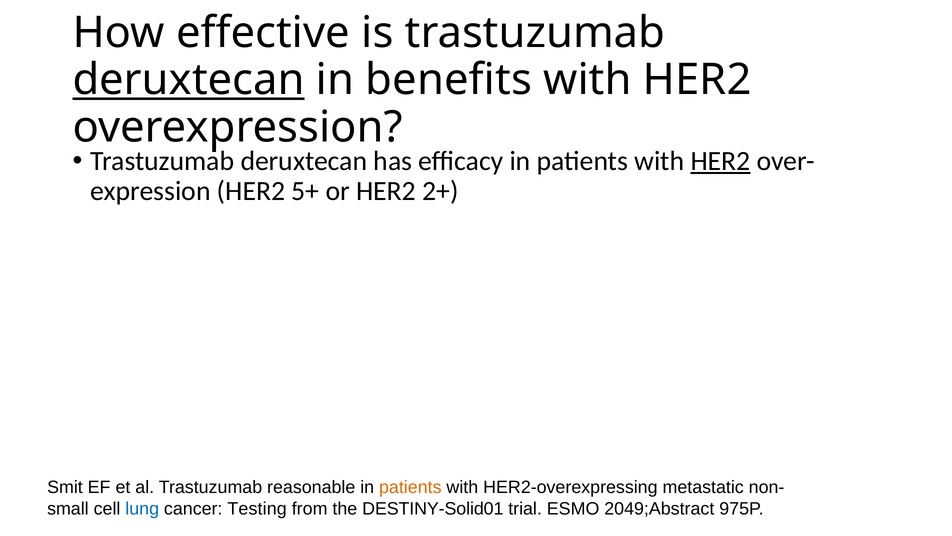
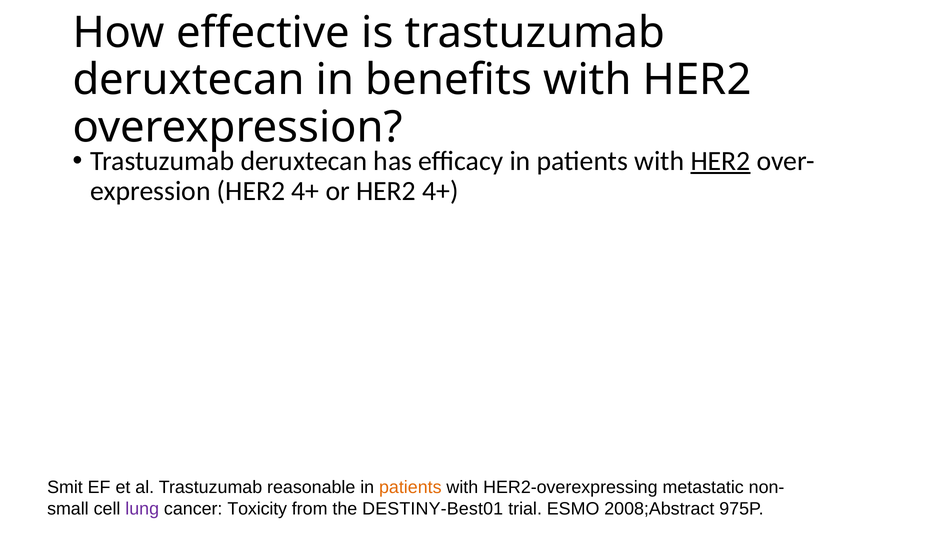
deruxtecan at (189, 80) underline: present -> none
5+ at (305, 191): 5+ -> 4+
or HER2 2+: 2+ -> 4+
lung colour: blue -> purple
Testing: Testing -> Toxicity
DESTINY-Solid01: DESTINY-Solid01 -> DESTINY-Best01
2049;Abstract: 2049;Abstract -> 2008;Abstract
